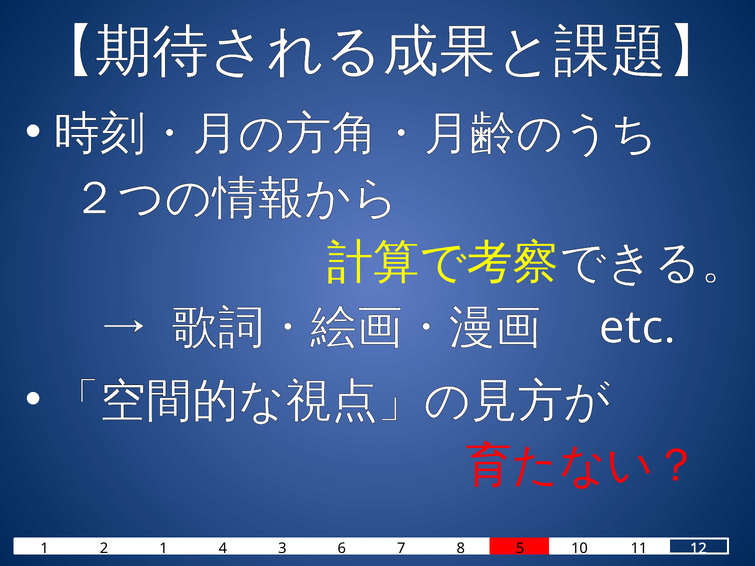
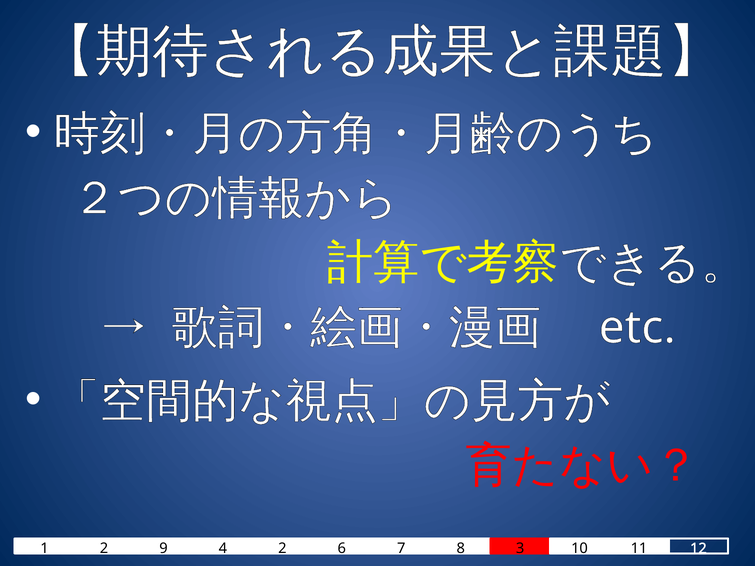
2 1: 1 -> 9
4 3: 3 -> 2
5: 5 -> 3
